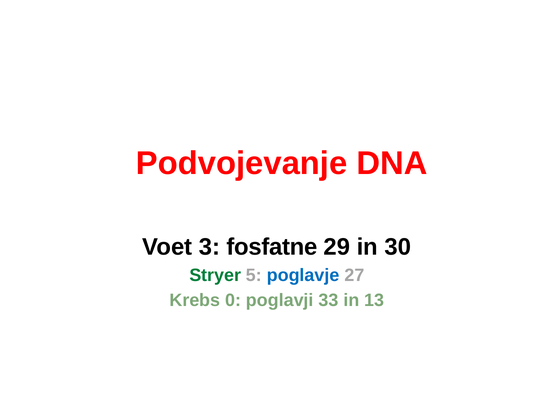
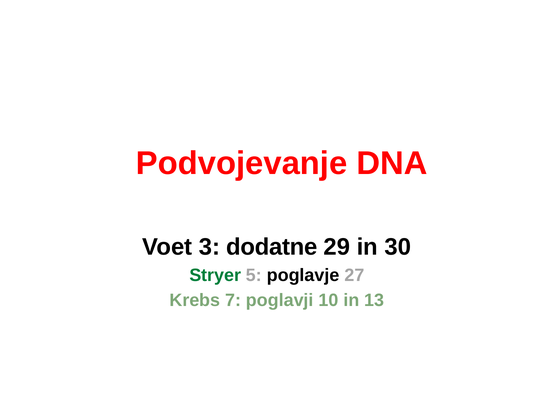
fosfatne: fosfatne -> dodatne
poglavje colour: blue -> black
0: 0 -> 7
33: 33 -> 10
